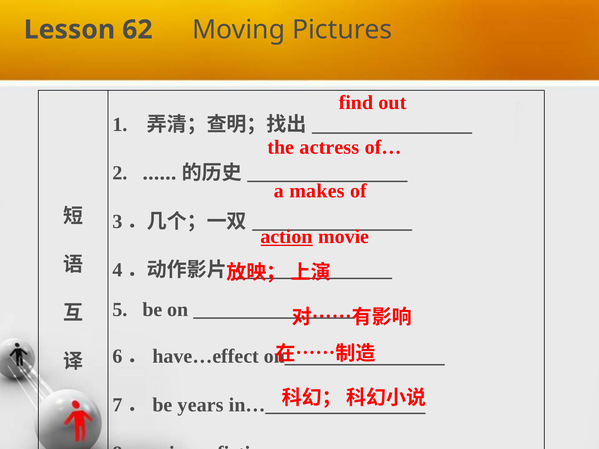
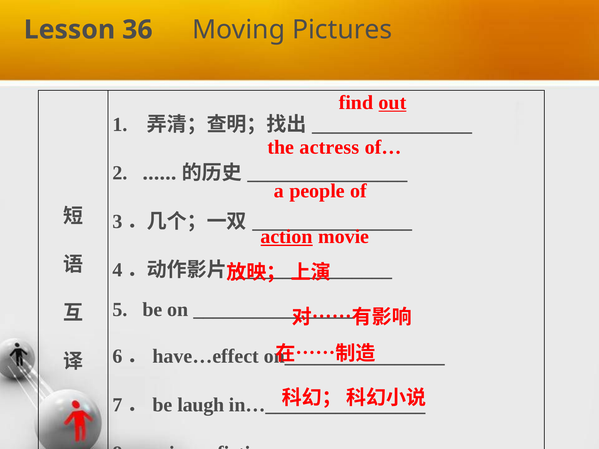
62: 62 -> 36
out underline: none -> present
makes: makes -> people
years: years -> laugh
